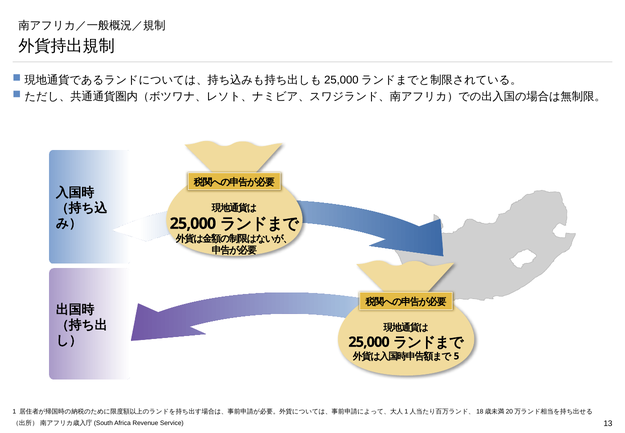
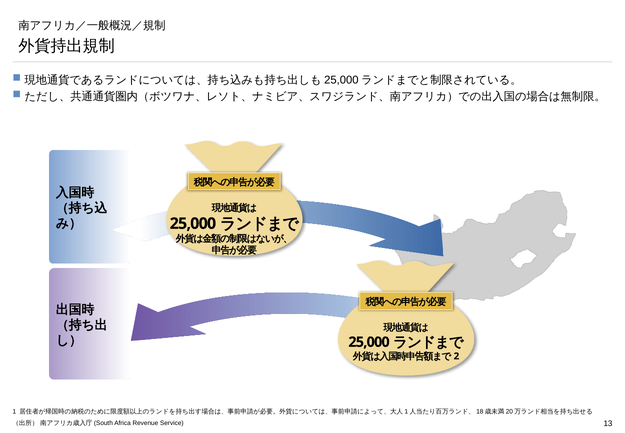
5: 5 -> 2
